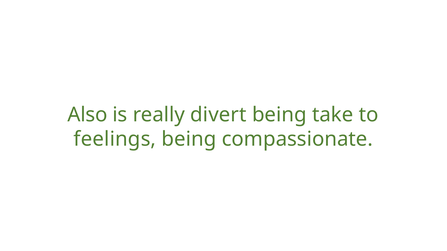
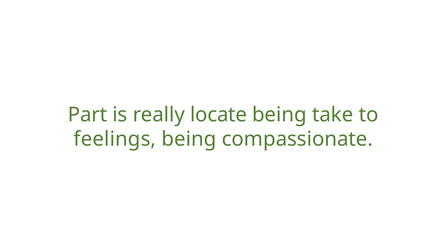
Also: Also -> Part
divert: divert -> locate
